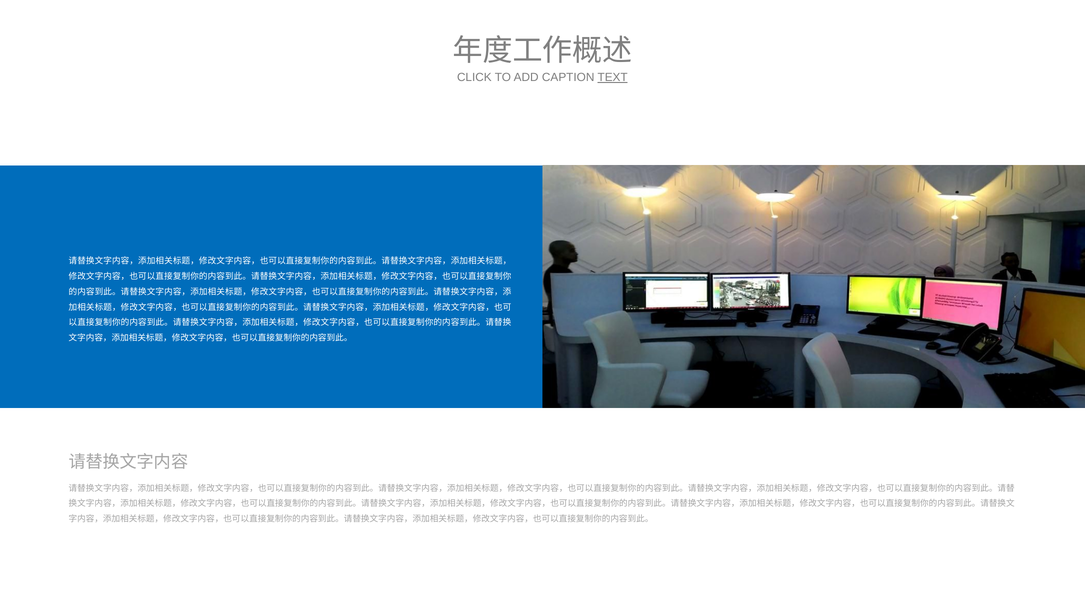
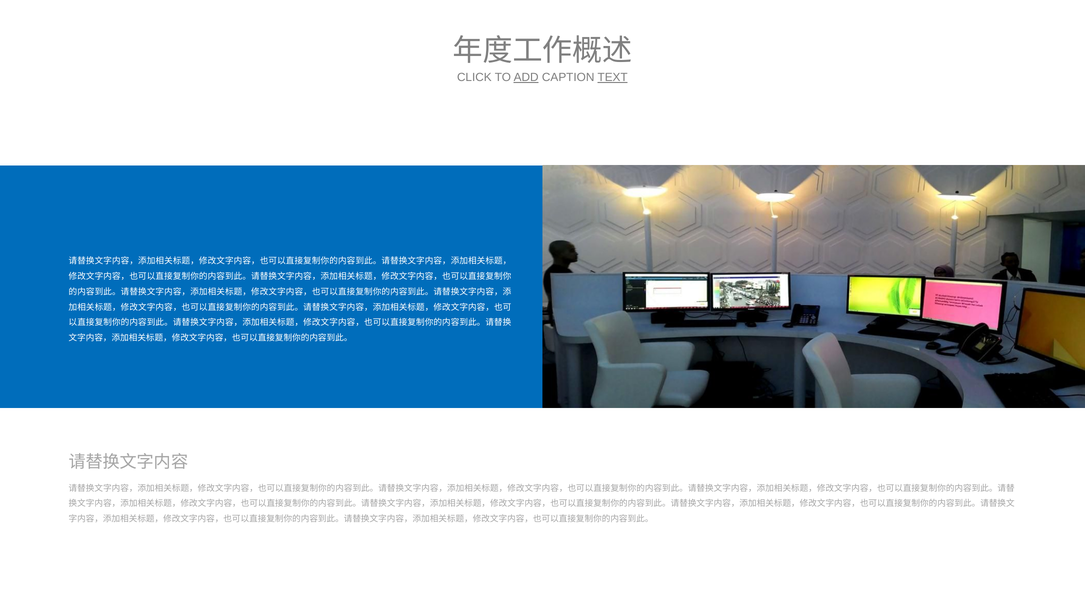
ADD underline: none -> present
